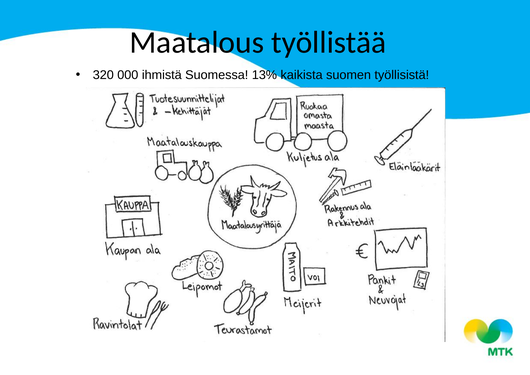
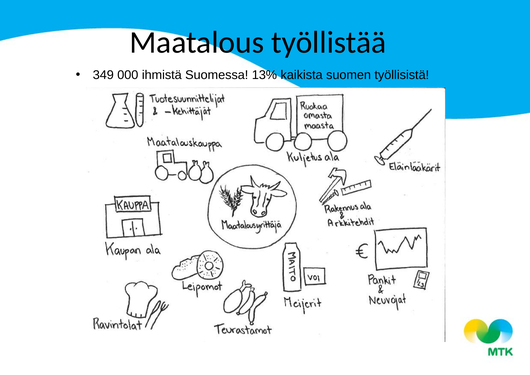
320: 320 -> 349
